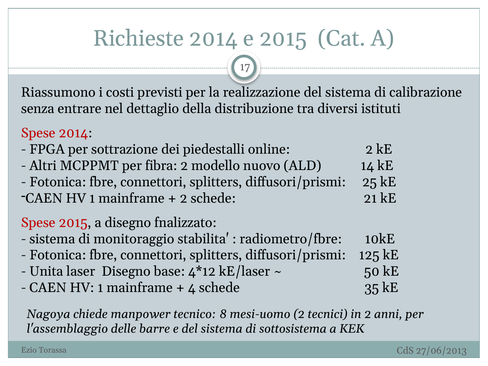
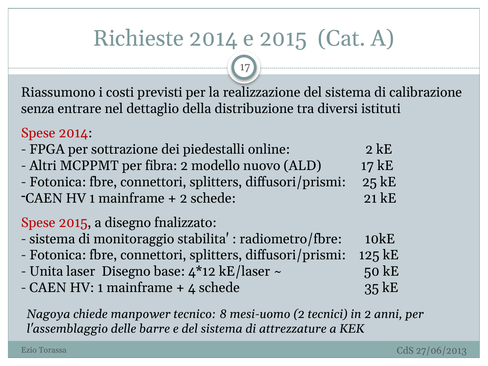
ALD 14: 14 -> 17
sottosistema: sottosistema -> attrezzature
